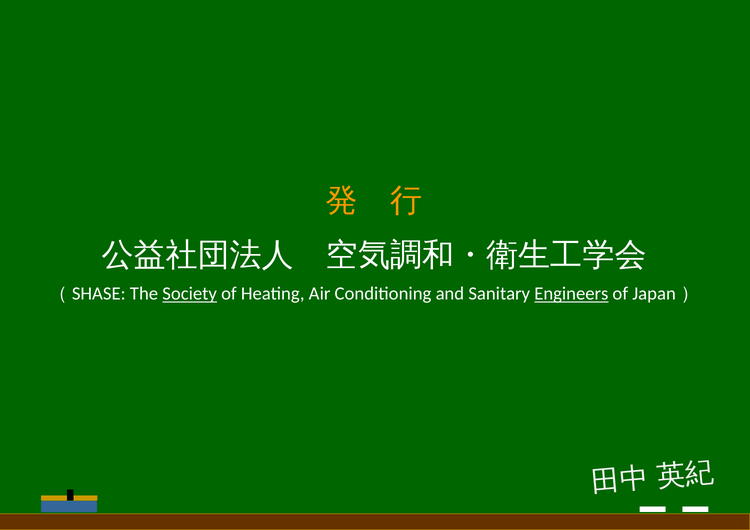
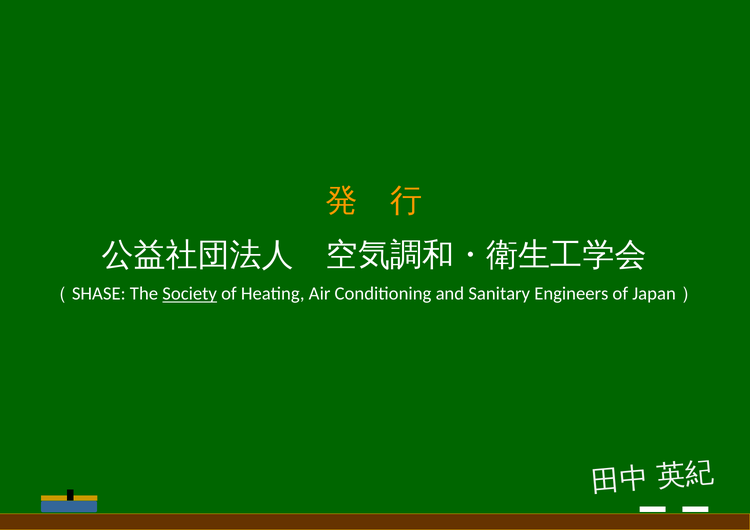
Engineers underline: present -> none
